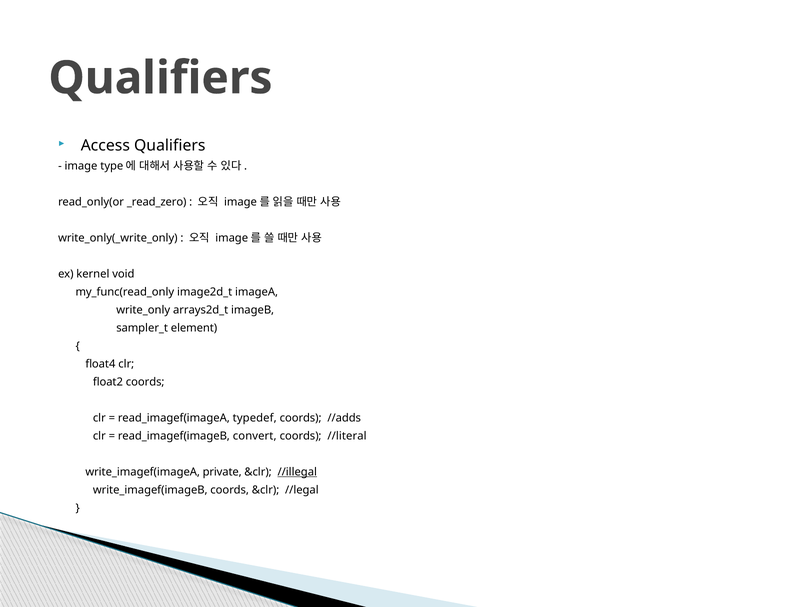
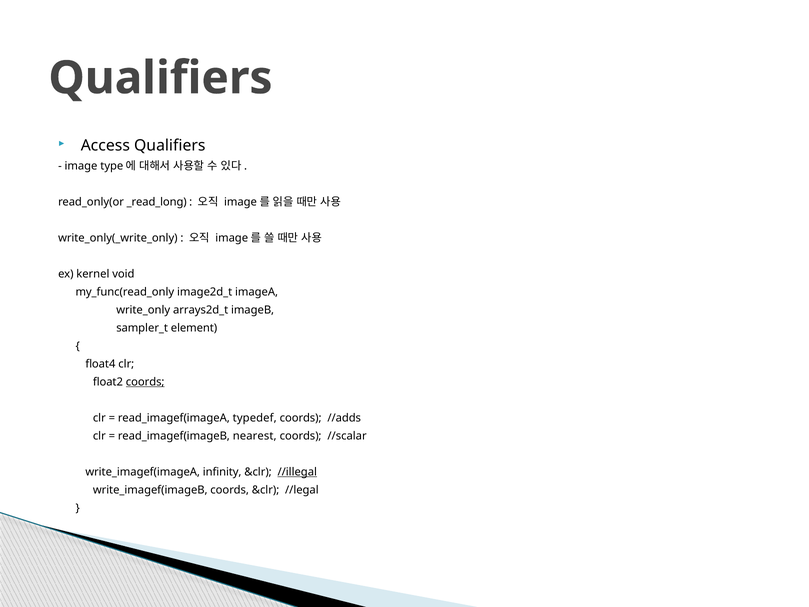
_read_zero: _read_zero -> _read_long
coords at (145, 382) underline: none -> present
convert: convert -> nearest
//literal: //literal -> //scalar
private: private -> infinity
